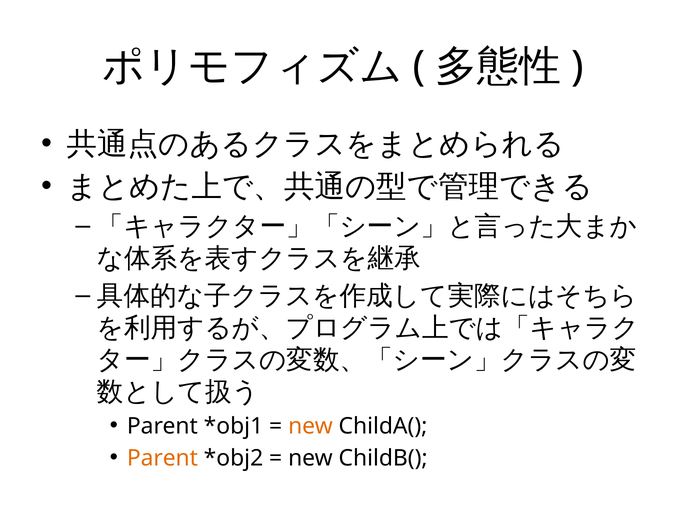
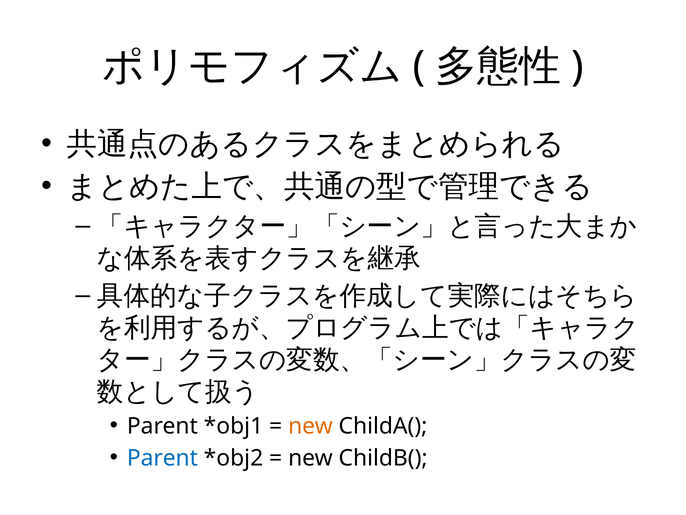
Parent at (162, 458) colour: orange -> blue
